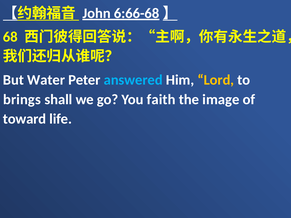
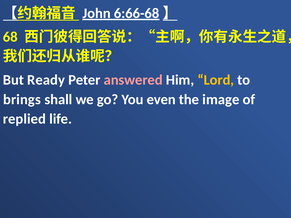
Water: Water -> Ready
answered colour: light blue -> pink
faith: faith -> even
toward: toward -> replied
